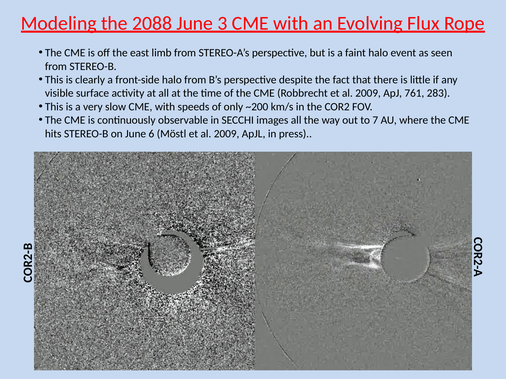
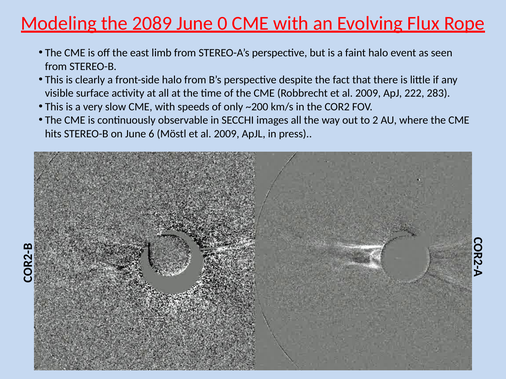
2088: 2088 -> 2089
3: 3 -> 0
761: 761 -> 222
to 7: 7 -> 2
